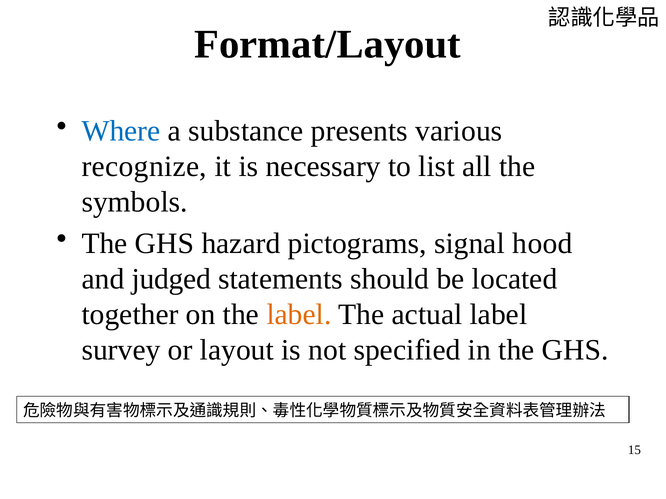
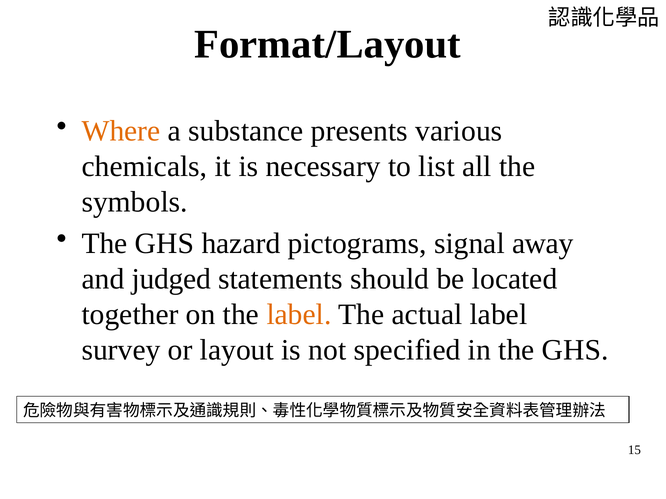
Where colour: blue -> orange
recognize: recognize -> chemicals
hood: hood -> away
